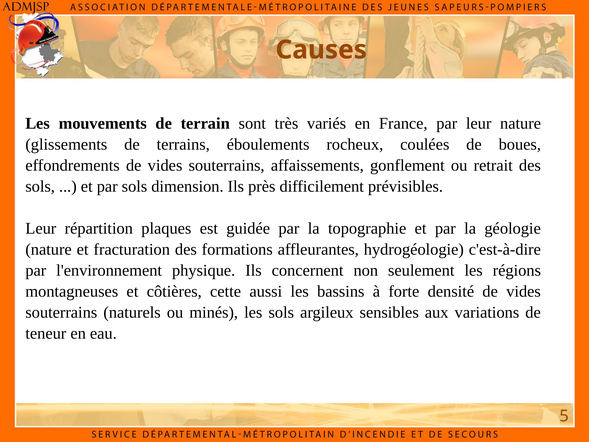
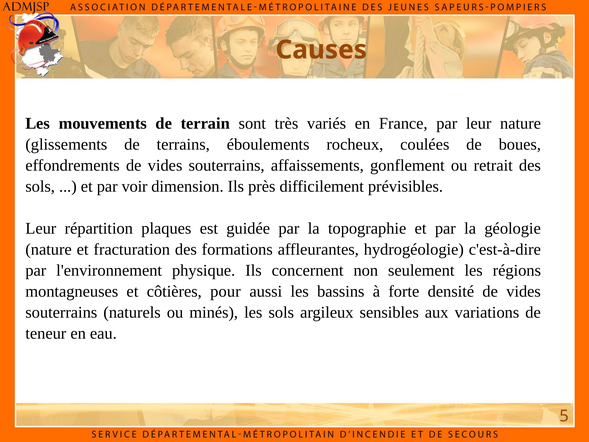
par sols: sols -> voir
cette: cette -> pour
